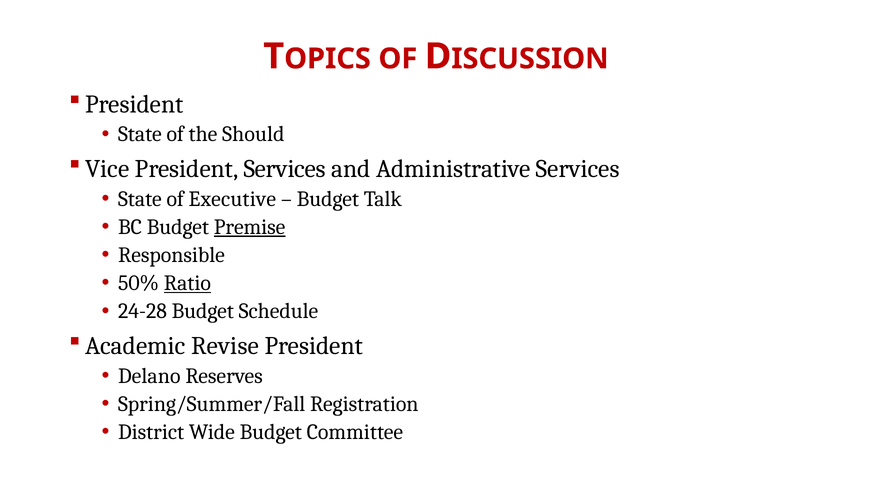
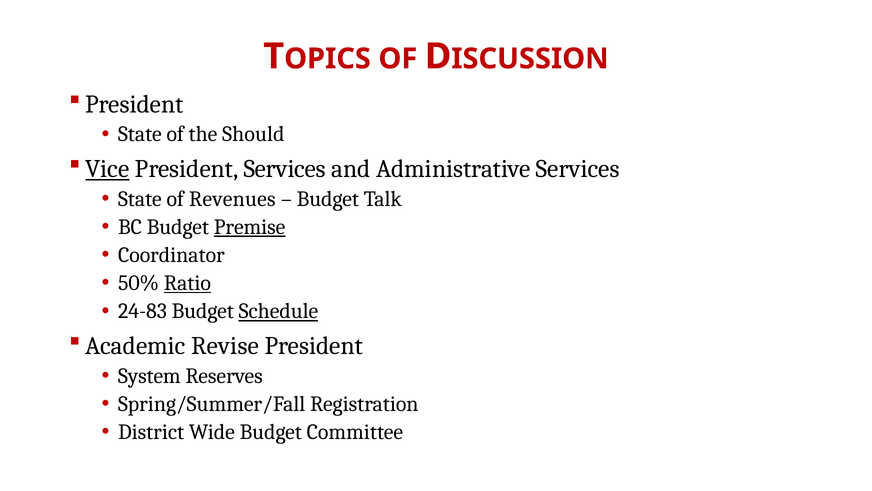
Vice underline: none -> present
Executive: Executive -> Revenues
Responsible: Responsible -> Coordinator
24-28: 24-28 -> 24-83
Schedule underline: none -> present
Delano: Delano -> System
